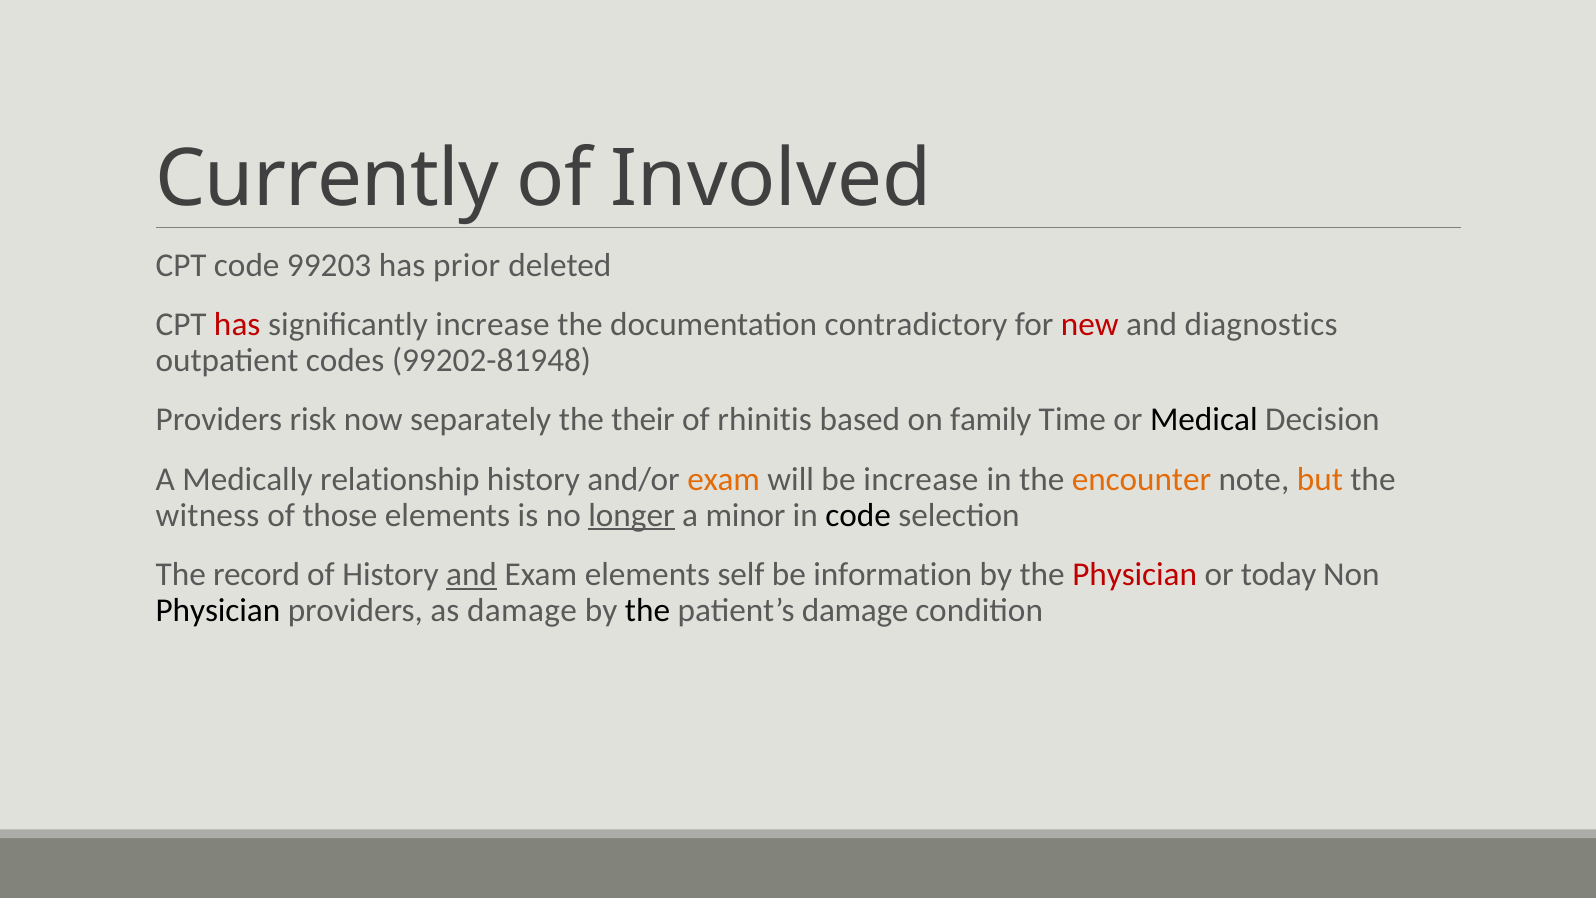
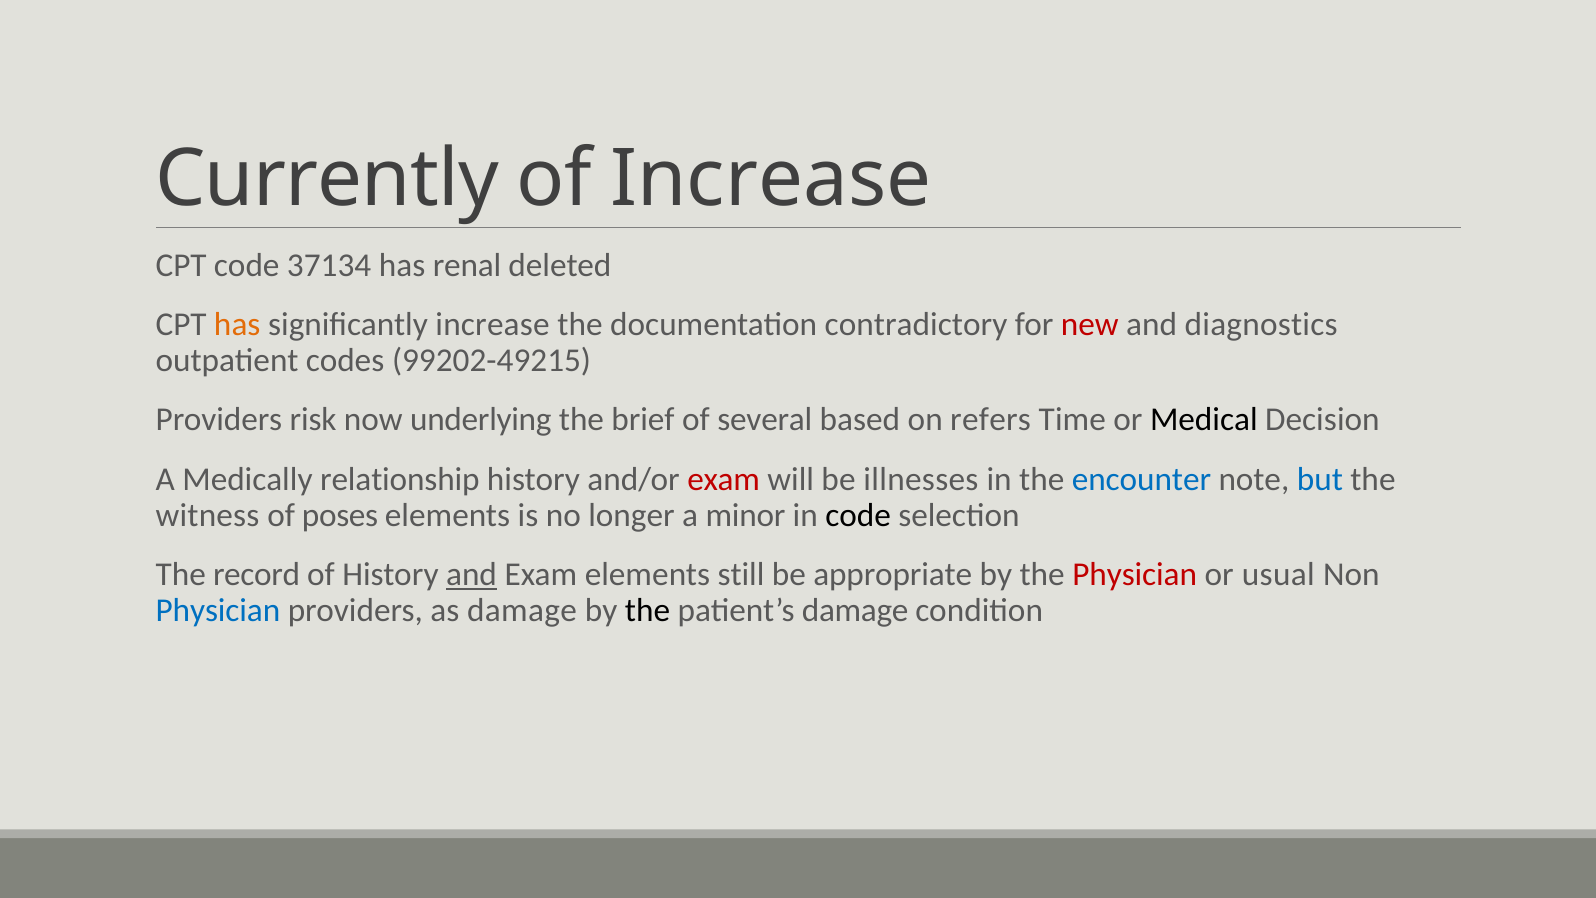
of Involved: Involved -> Increase
99203: 99203 -> 37134
prior: prior -> renal
has at (237, 325) colour: red -> orange
99202-81948: 99202-81948 -> 99202-49215
separately: separately -> underlying
their: their -> brief
rhinitis: rhinitis -> several
family: family -> refers
exam at (724, 479) colour: orange -> red
be increase: increase -> illnesses
encounter colour: orange -> blue
but colour: orange -> blue
those: those -> poses
longer underline: present -> none
self: self -> still
information: information -> appropriate
today: today -> usual
Physician at (218, 610) colour: black -> blue
